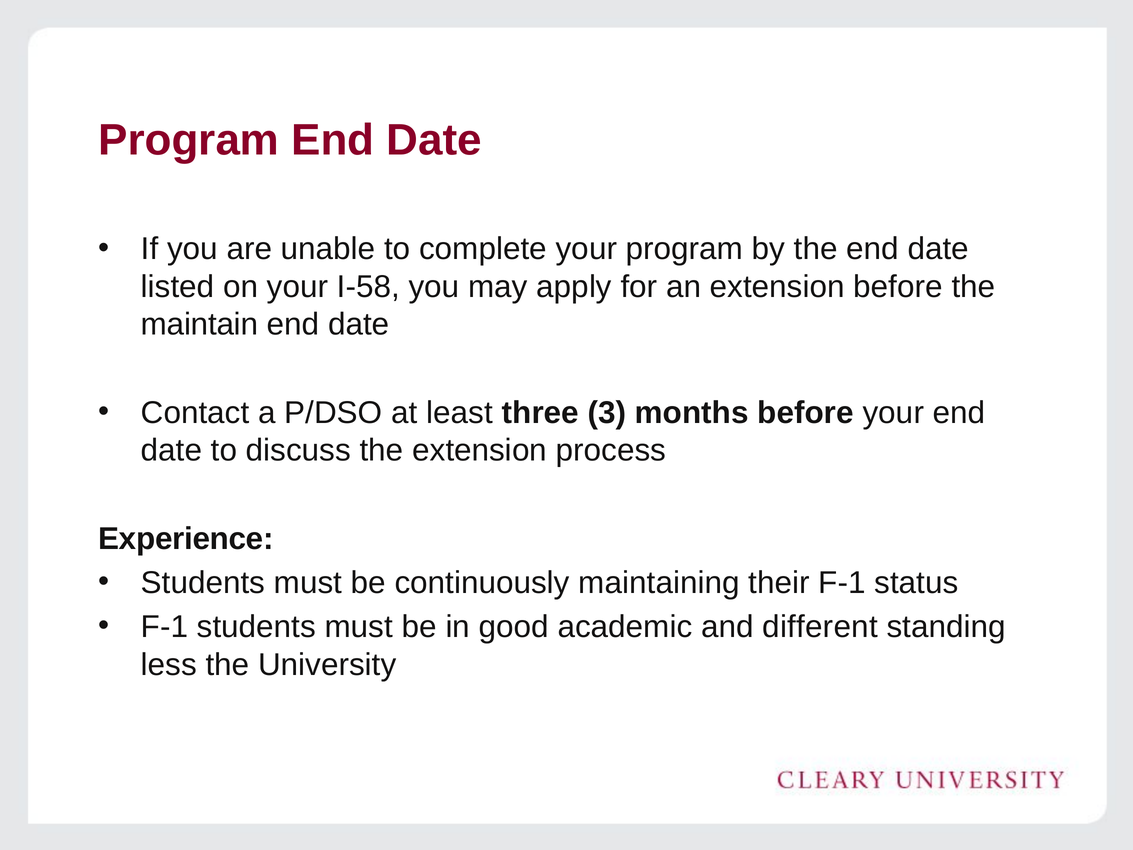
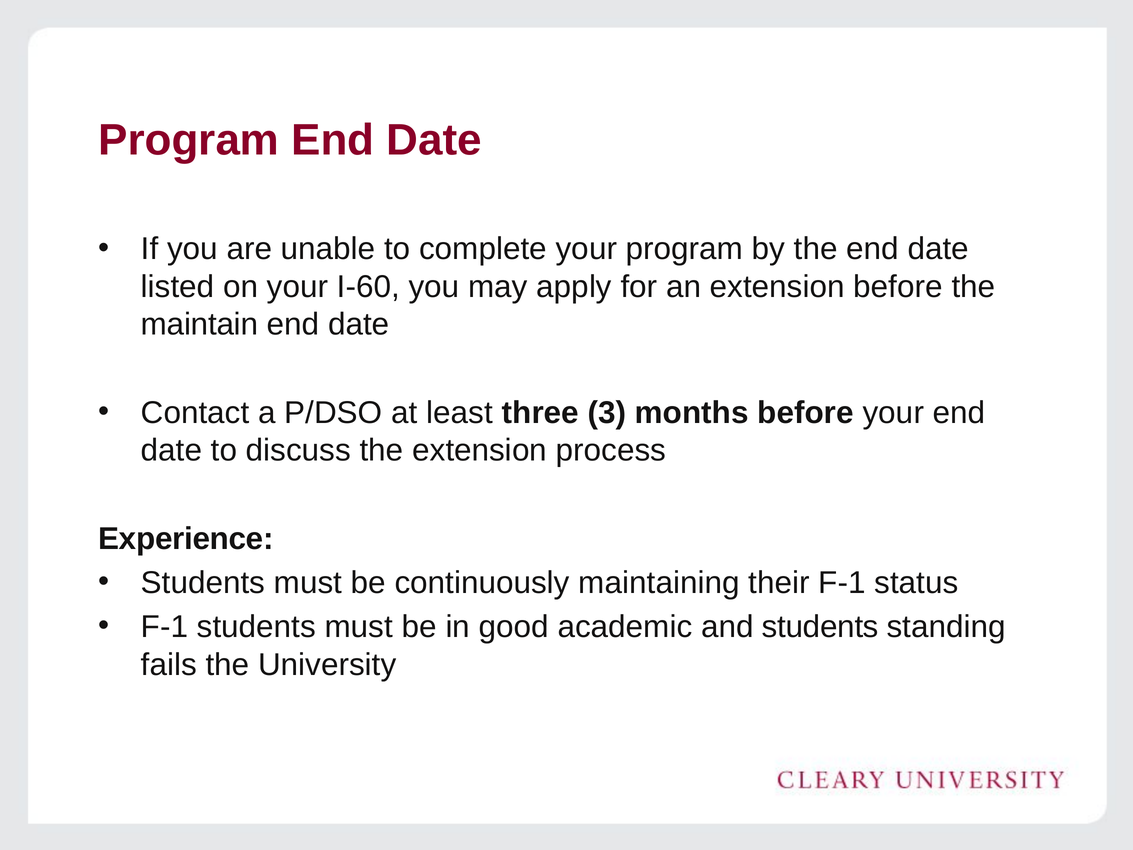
I-58: I-58 -> I-60
and different: different -> students
less: less -> fails
